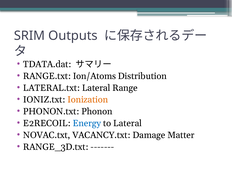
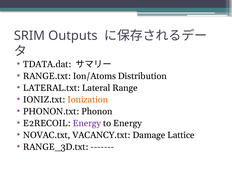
Energy at (87, 123) colour: blue -> purple
to Lateral: Lateral -> Energy
Matter: Matter -> Lattice
